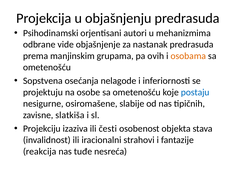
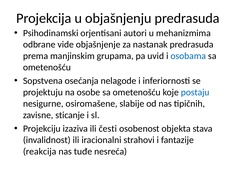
ovih: ovih -> uvid
osobama colour: orange -> blue
slatkiša: slatkiša -> sticanje
